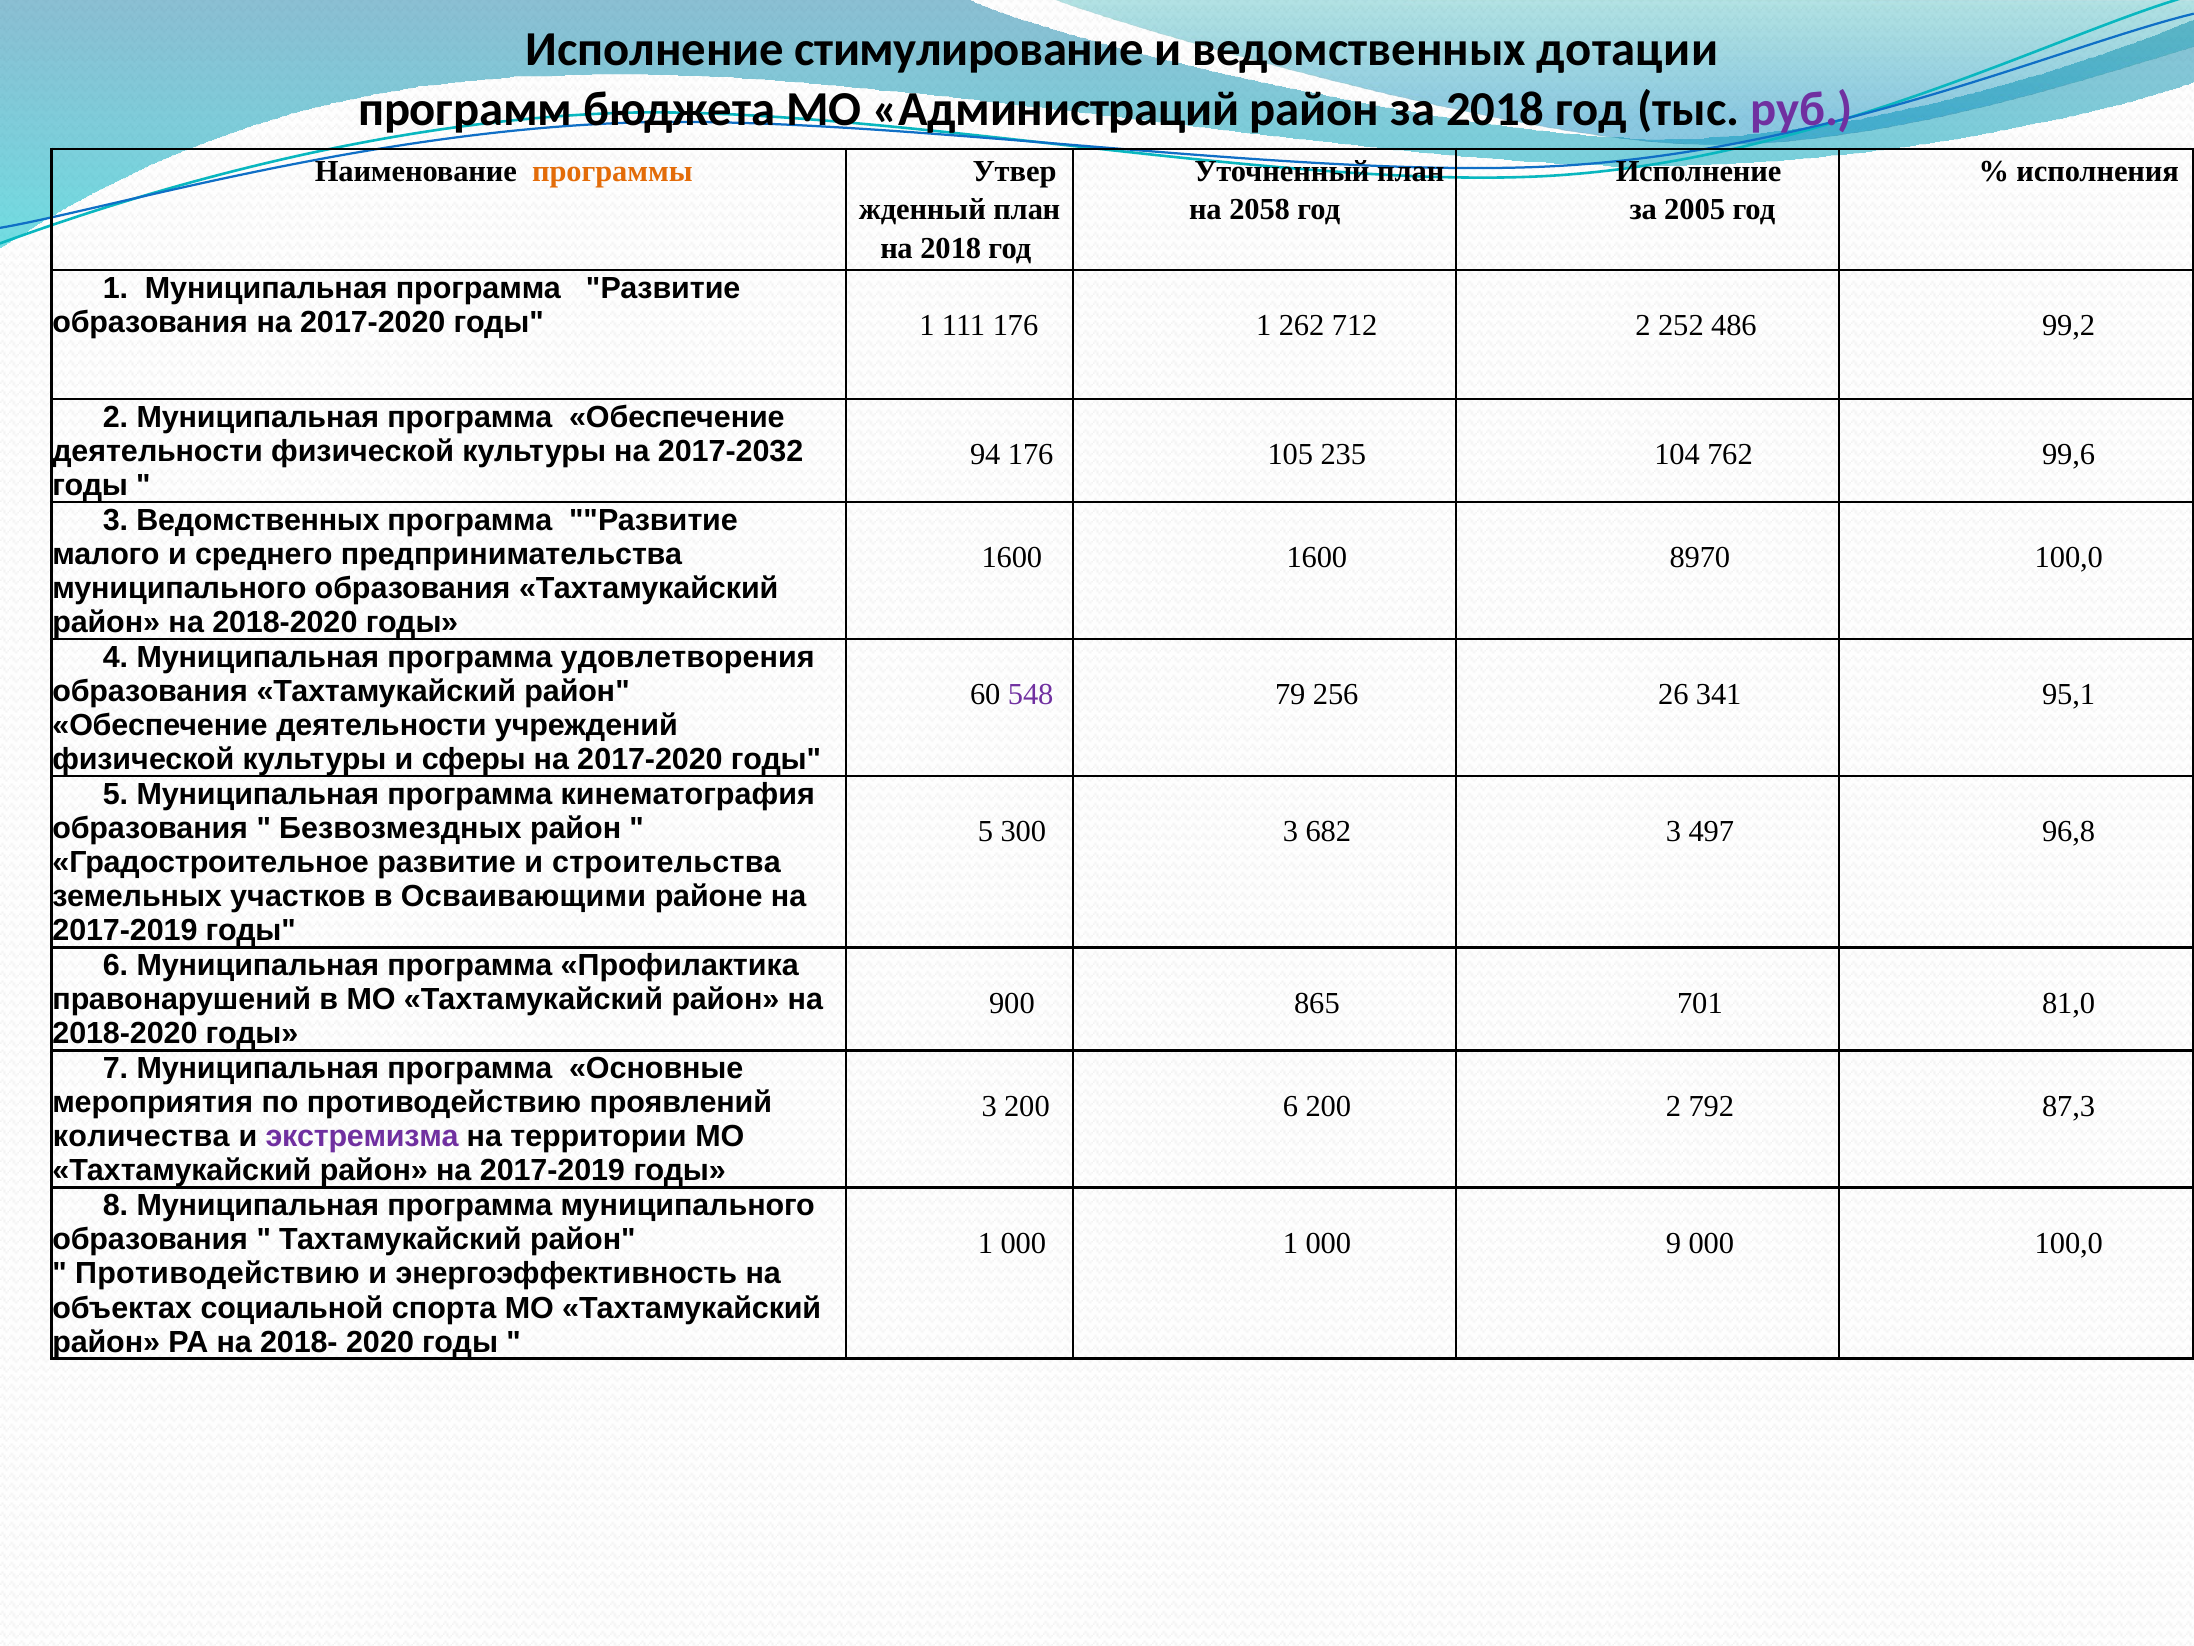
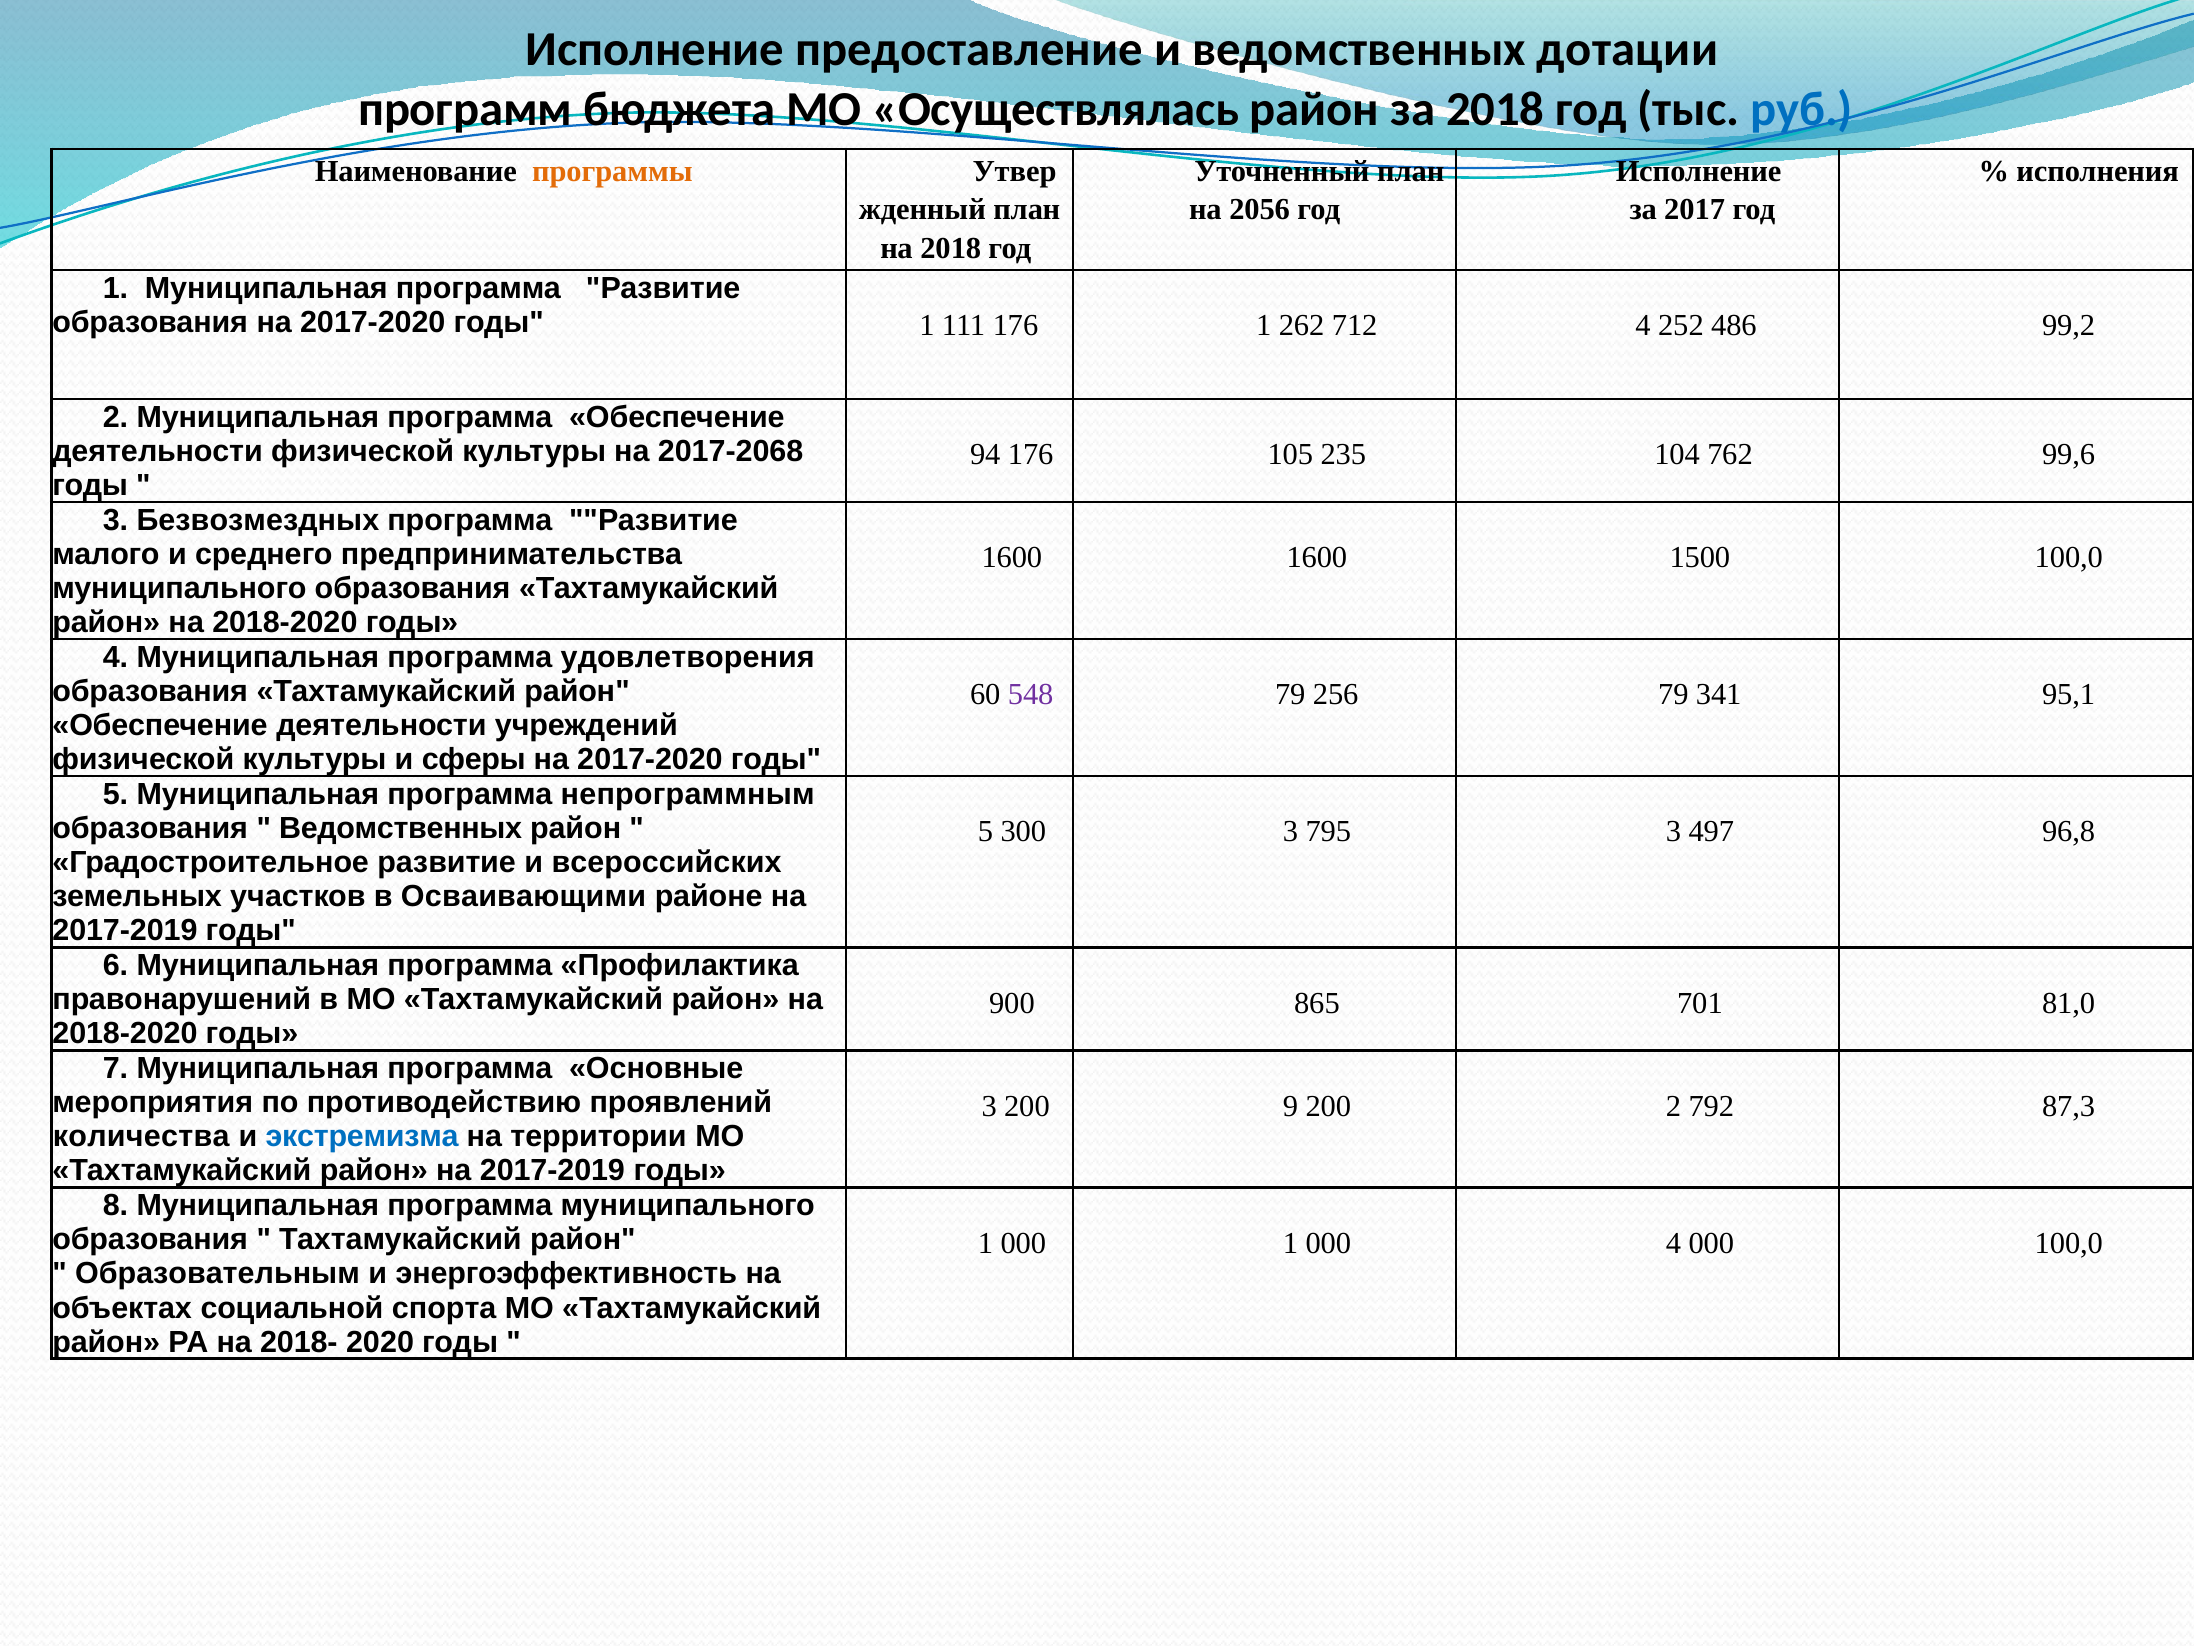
стимулирование: стимулирование -> предоставление
Администраций: Администраций -> Осуществлялась
руб colour: purple -> blue
2058: 2058 -> 2056
2005: 2005 -> 2017
712 2: 2 -> 4
2017-2032: 2017-2032 -> 2017-2068
3 Ведомственных: Ведомственных -> Безвозмездных
8970: 8970 -> 1500
256 26: 26 -> 79
кинематография: кинематография -> непрограммным
Безвозмездных at (400, 828): Безвозмездных -> Ведомственных
682: 682 -> 795
строительства: строительства -> всероссийских
200 6: 6 -> 9
экстремизма colour: purple -> blue
000 9: 9 -> 4
Противодействию at (217, 1274): Противодействию -> Образовательным
